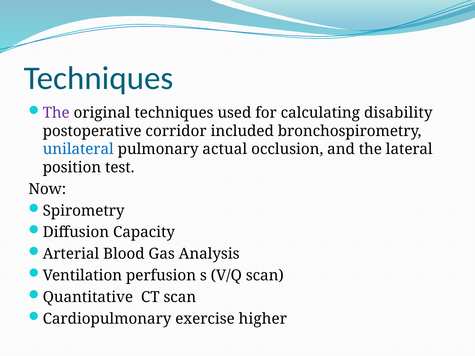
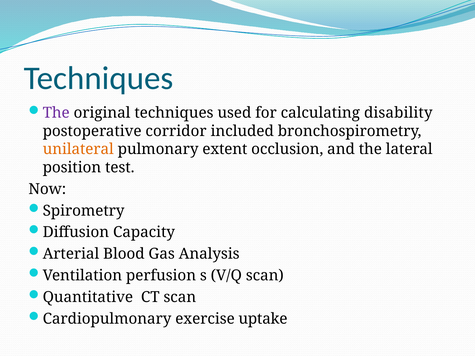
unilateral colour: blue -> orange
actual: actual -> extent
higher: higher -> uptake
